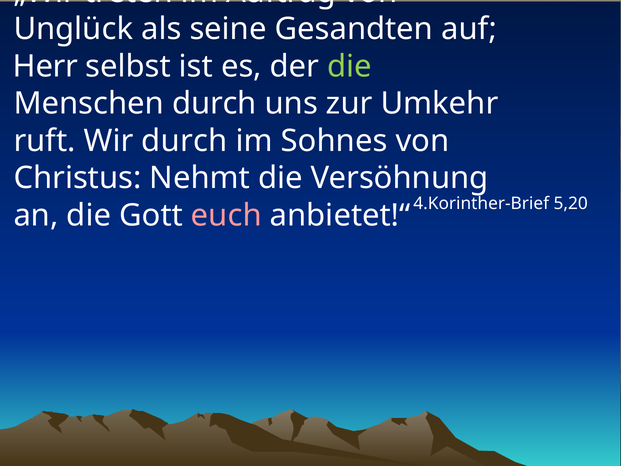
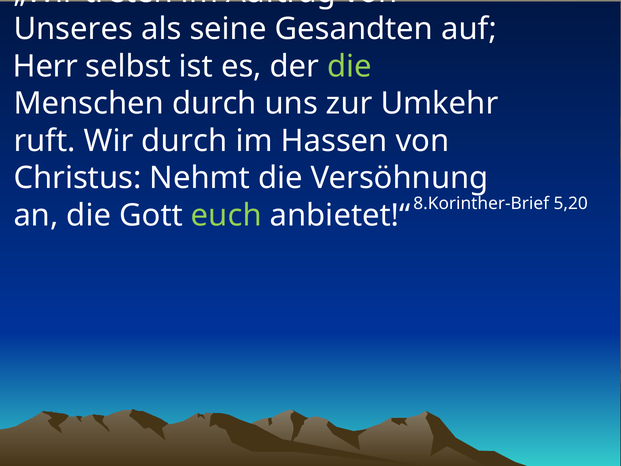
Unglück: Unglück -> Unseres
Sohnes: Sohnes -> Hassen
4.Korinther-Brief: 4.Korinther-Brief -> 8.Korinther-Brief
euch colour: pink -> light green
